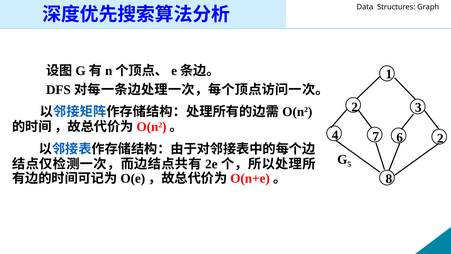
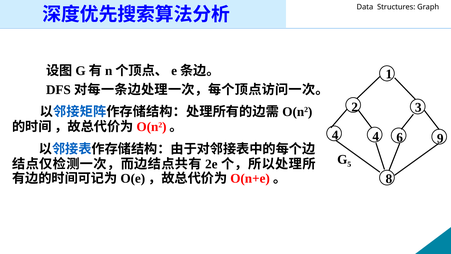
4 7: 7 -> 4
6 2: 2 -> 9
